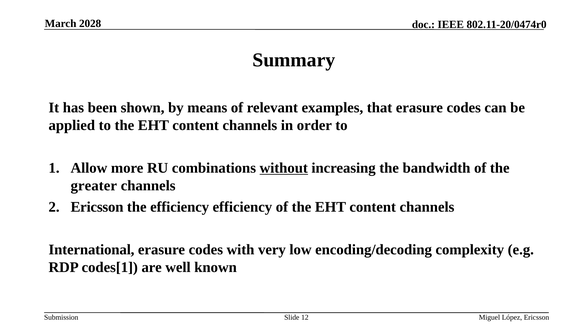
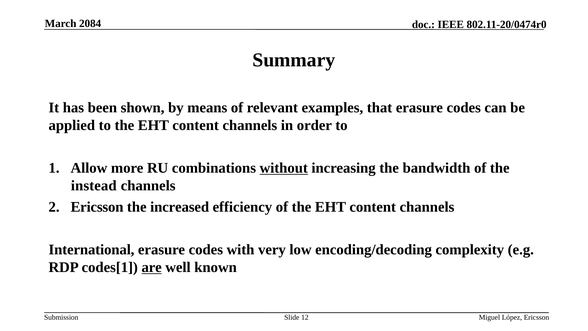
2028: 2028 -> 2084
greater: greater -> instead
the efficiency: efficiency -> increased
are underline: none -> present
